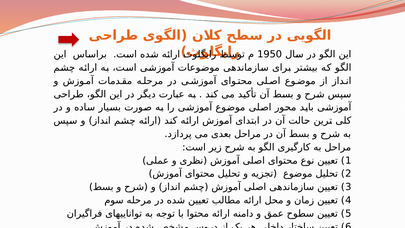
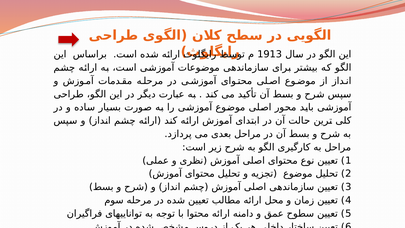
1950: 1950 -> 1913
